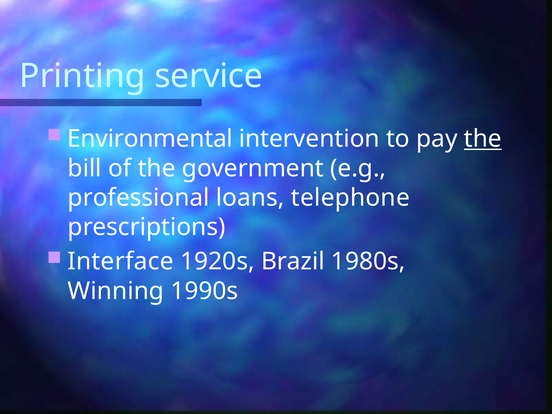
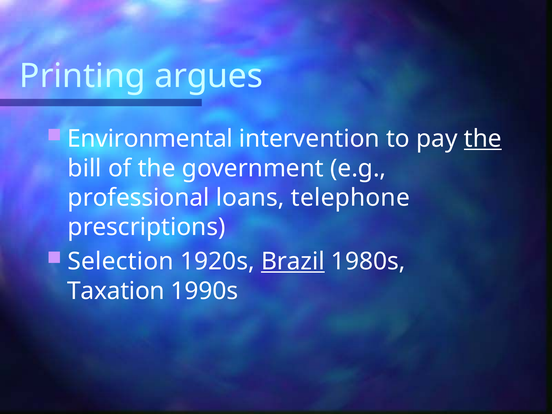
service: service -> argues
Interface: Interface -> Selection
Brazil underline: none -> present
Winning: Winning -> Taxation
